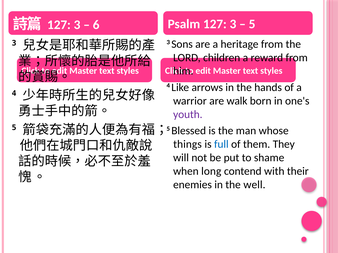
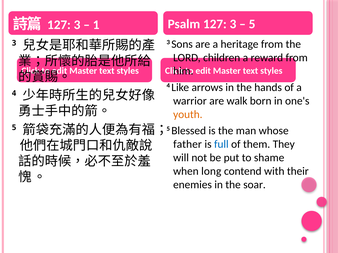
6: 6 -> 1
youth colour: purple -> orange
things: things -> father
well: well -> soar
